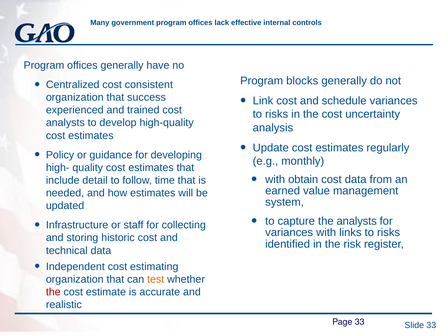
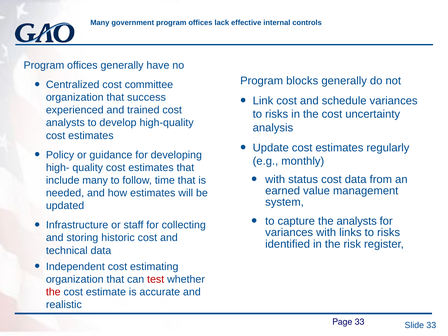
consistent: consistent -> committee
obtain: obtain -> status
include detail: detail -> many
test colour: orange -> red
